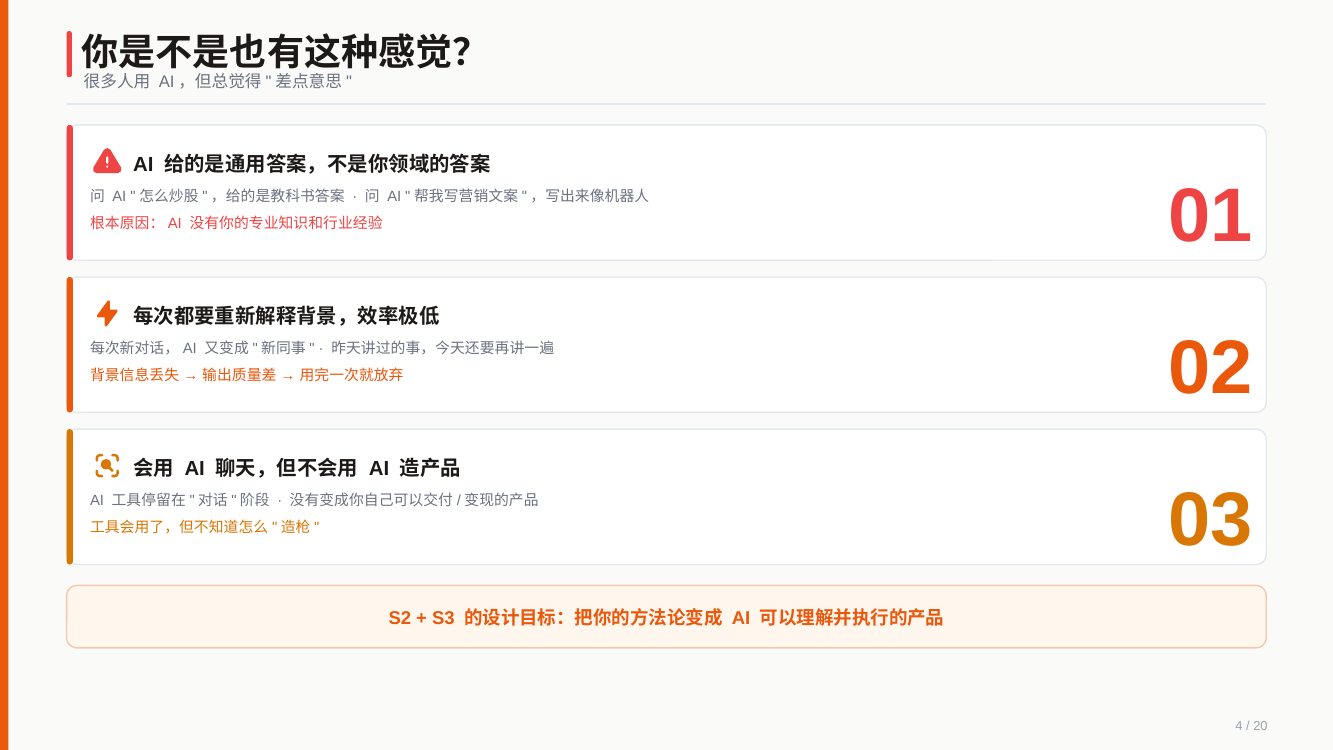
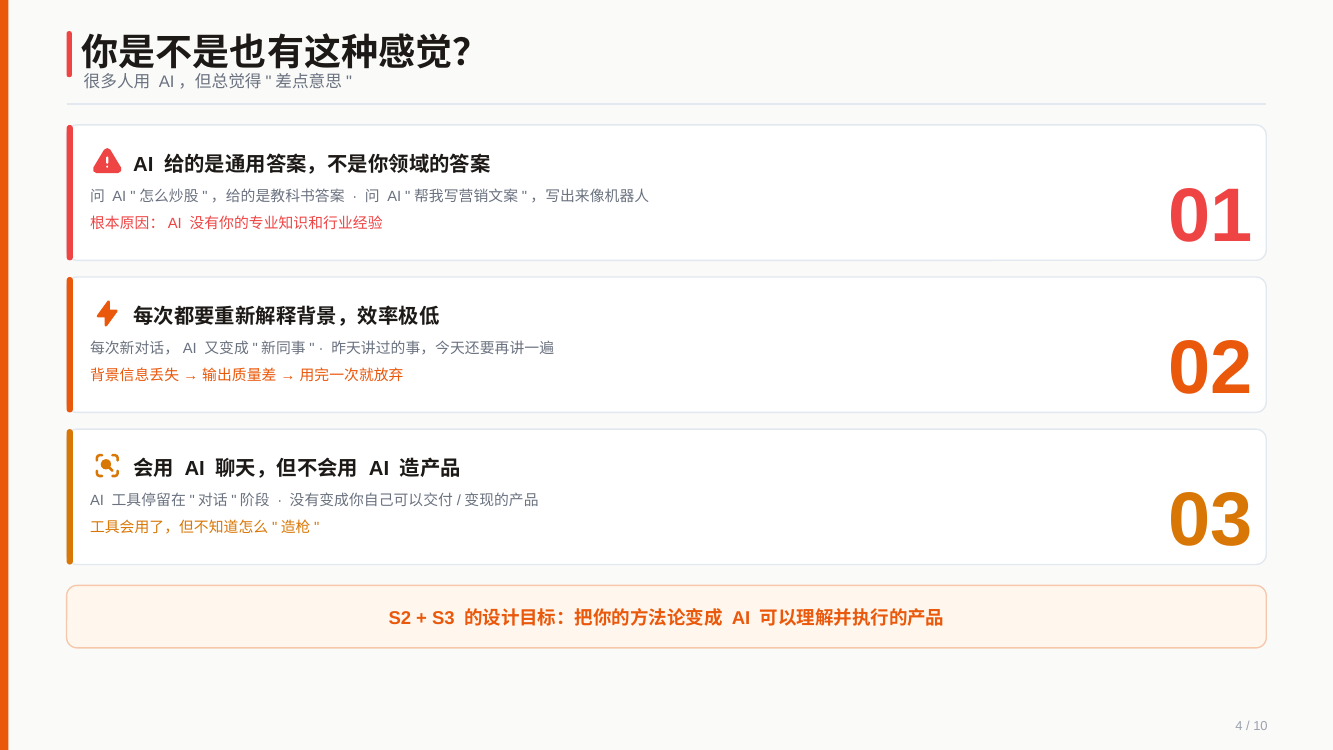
20: 20 -> 10
